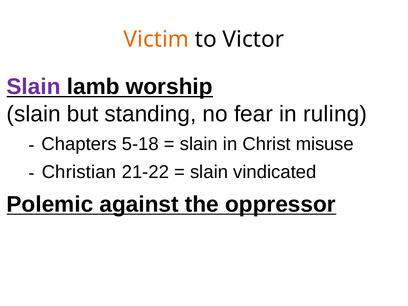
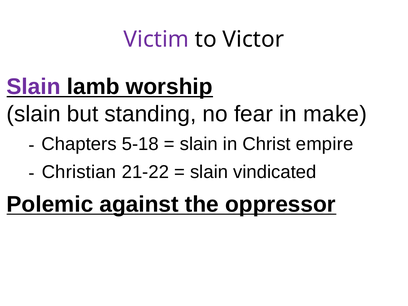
Victim colour: orange -> purple
ruling: ruling -> make
misuse: misuse -> empire
